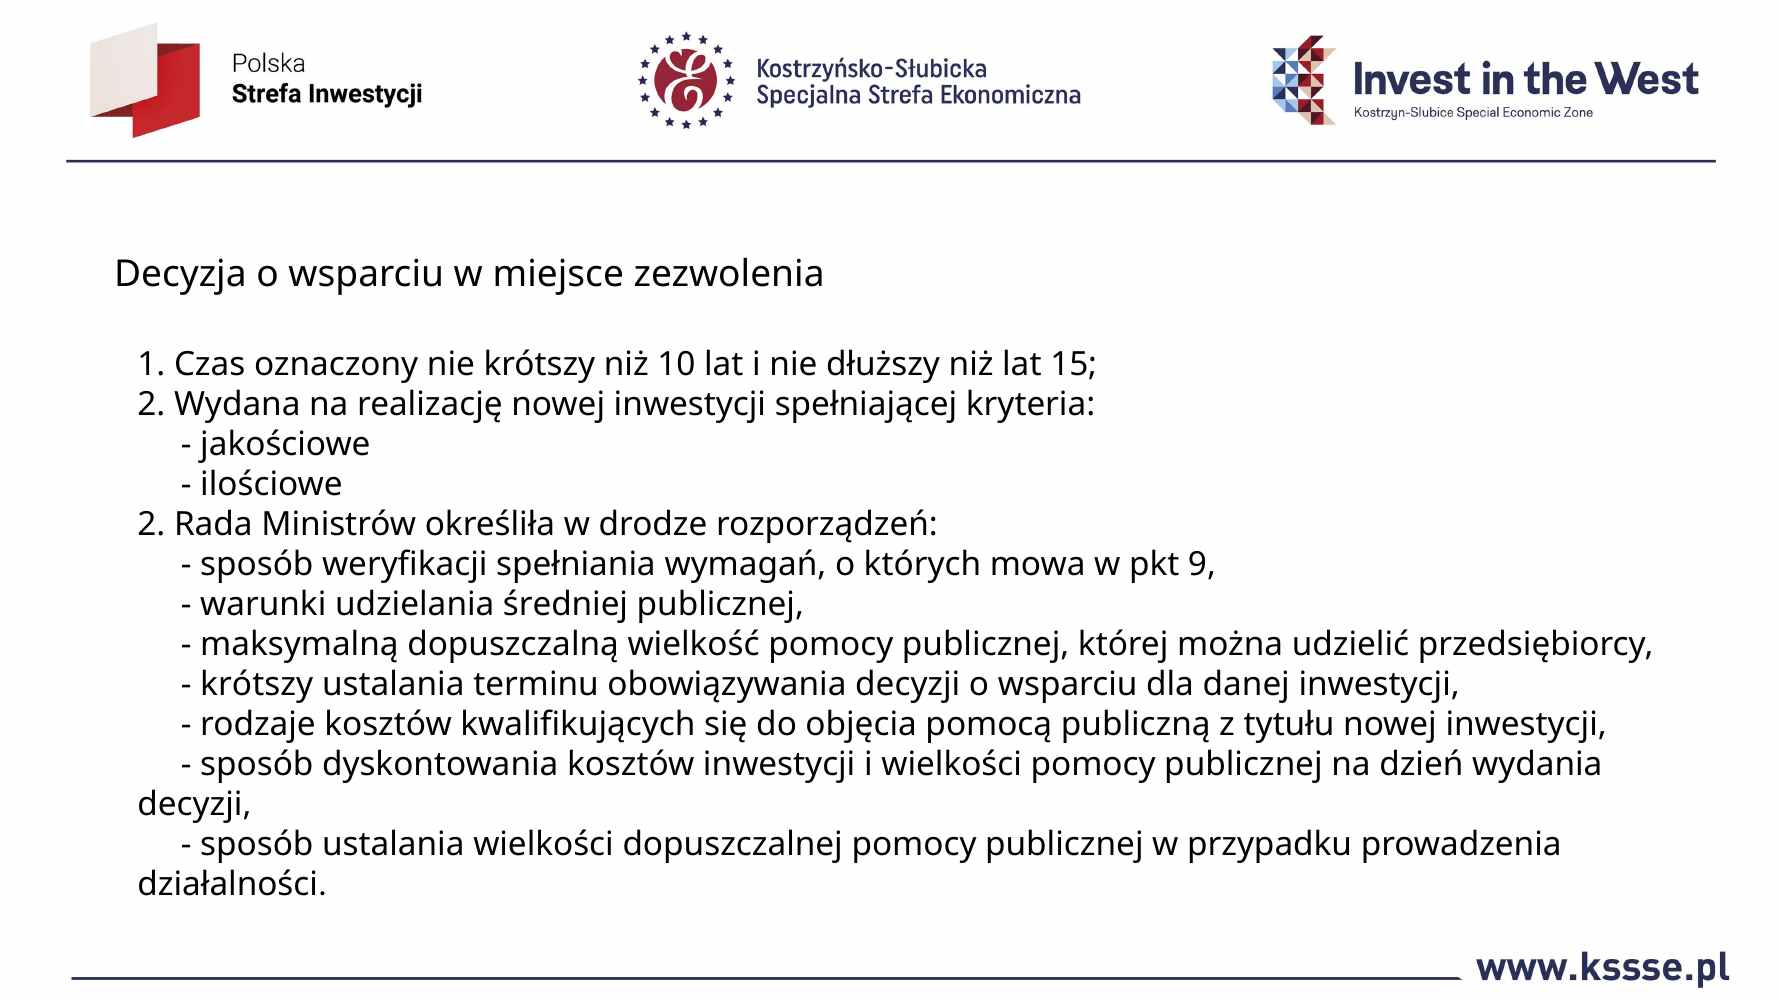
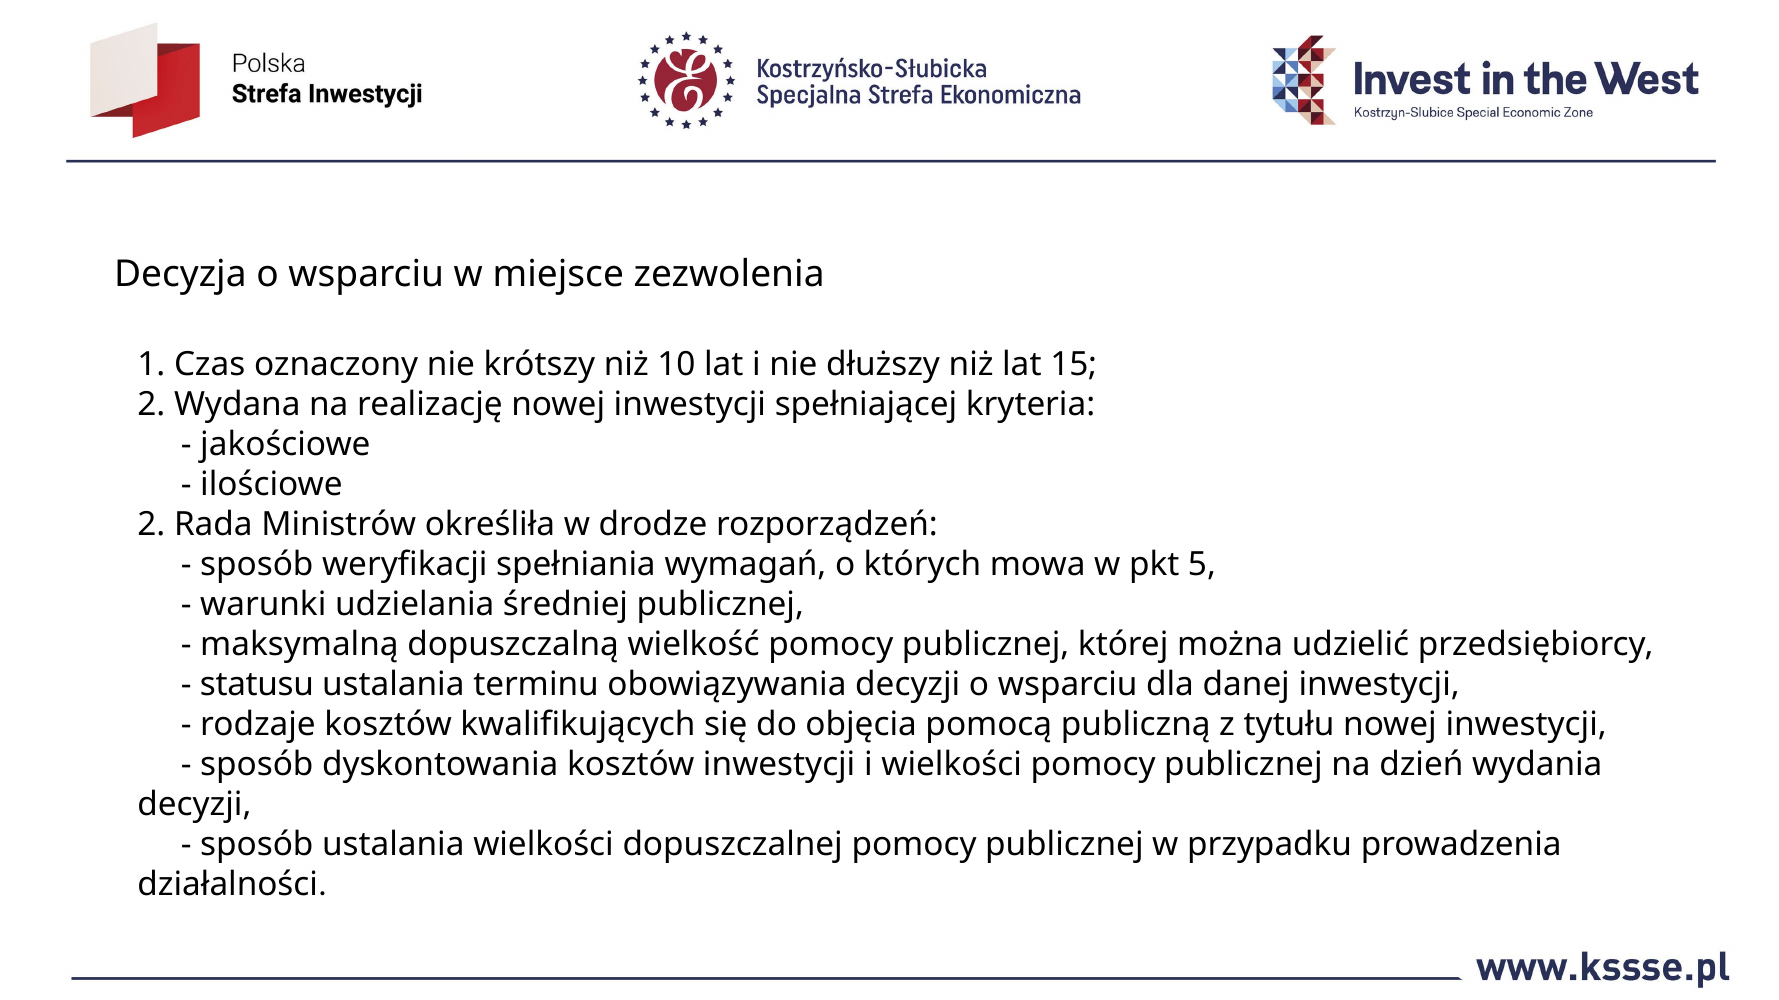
9: 9 -> 5
krótszy at (257, 684): krótszy -> statusu
